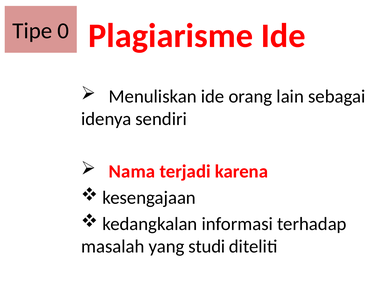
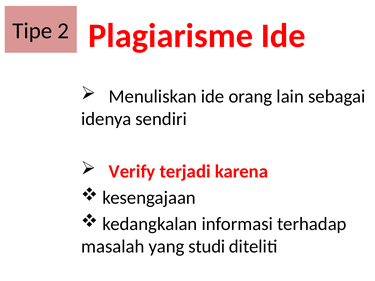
0: 0 -> 2
Nama: Nama -> Verify
